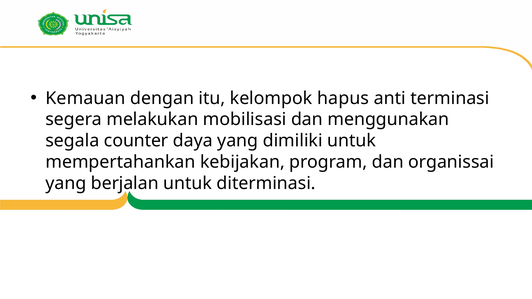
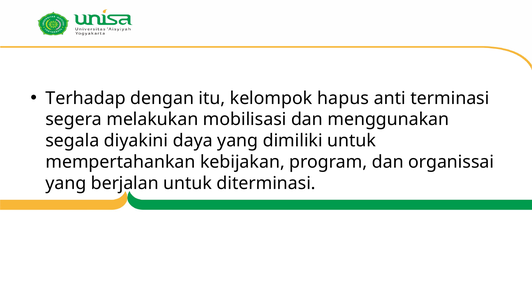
Kemauan: Kemauan -> Terhadap
counter: counter -> diyakini
